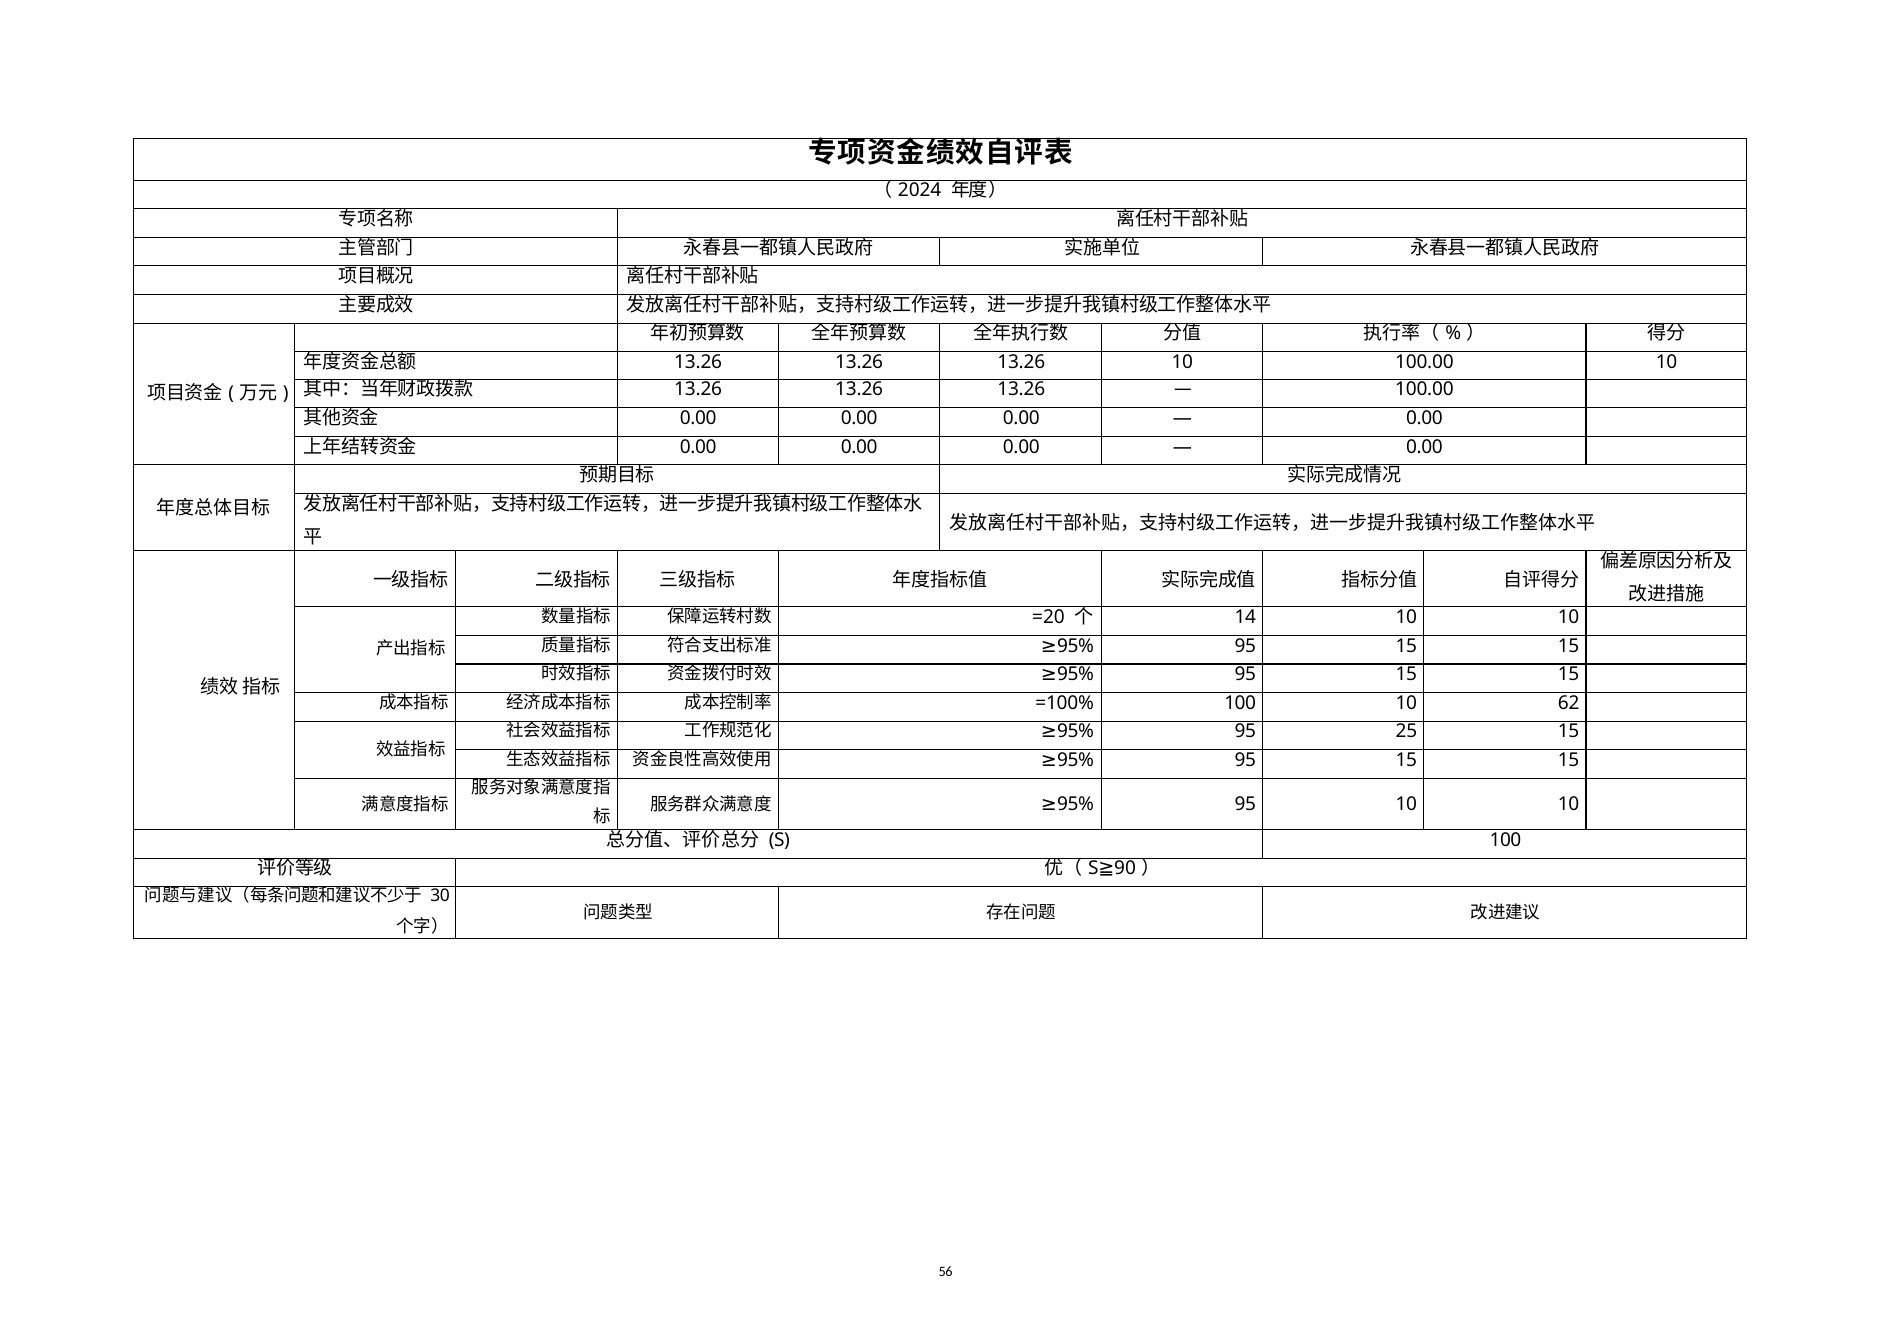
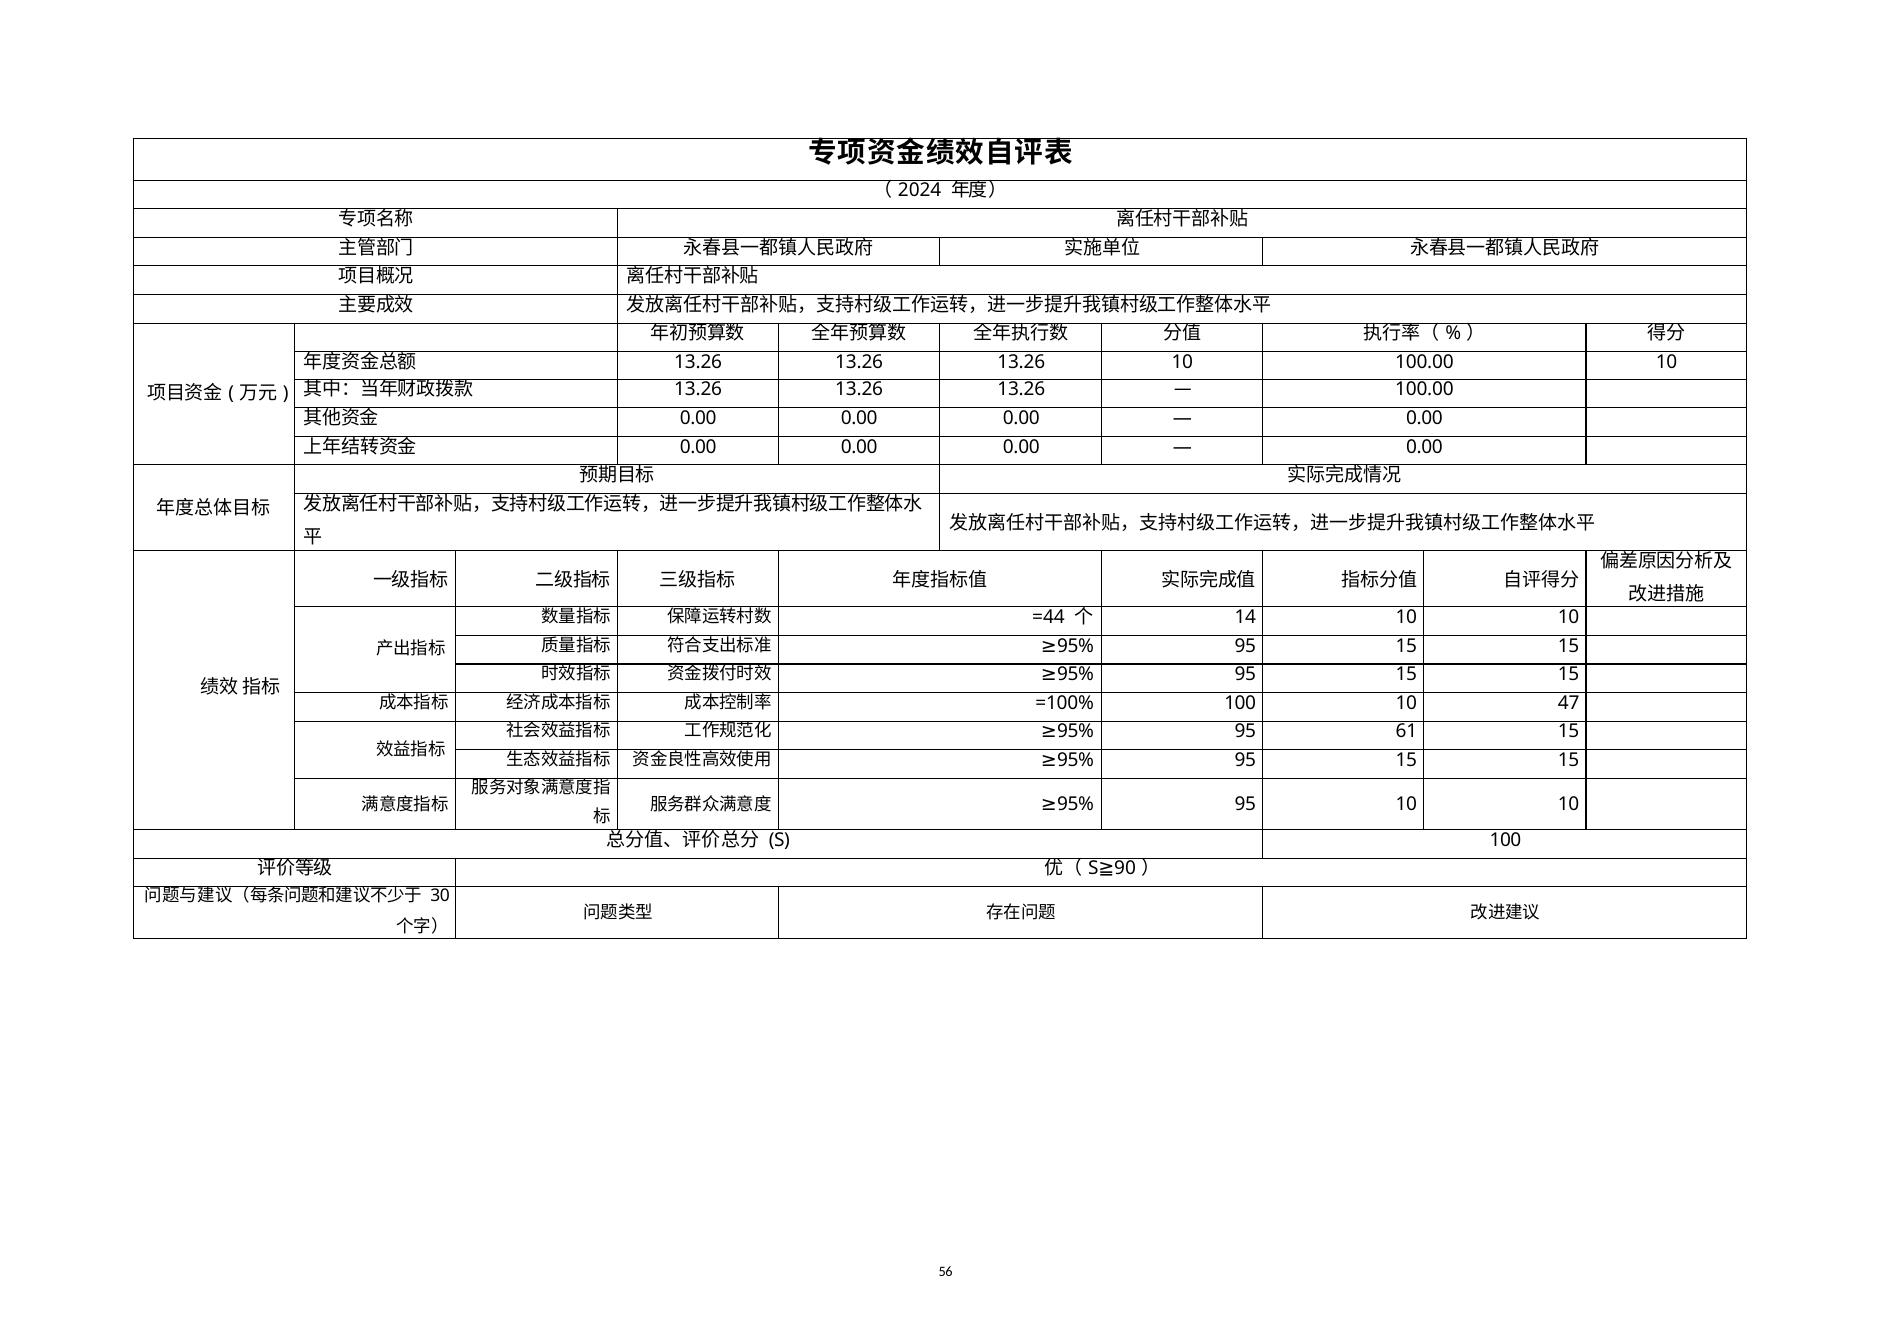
=20: =20 -> =44
62: 62 -> 47
25: 25 -> 61
